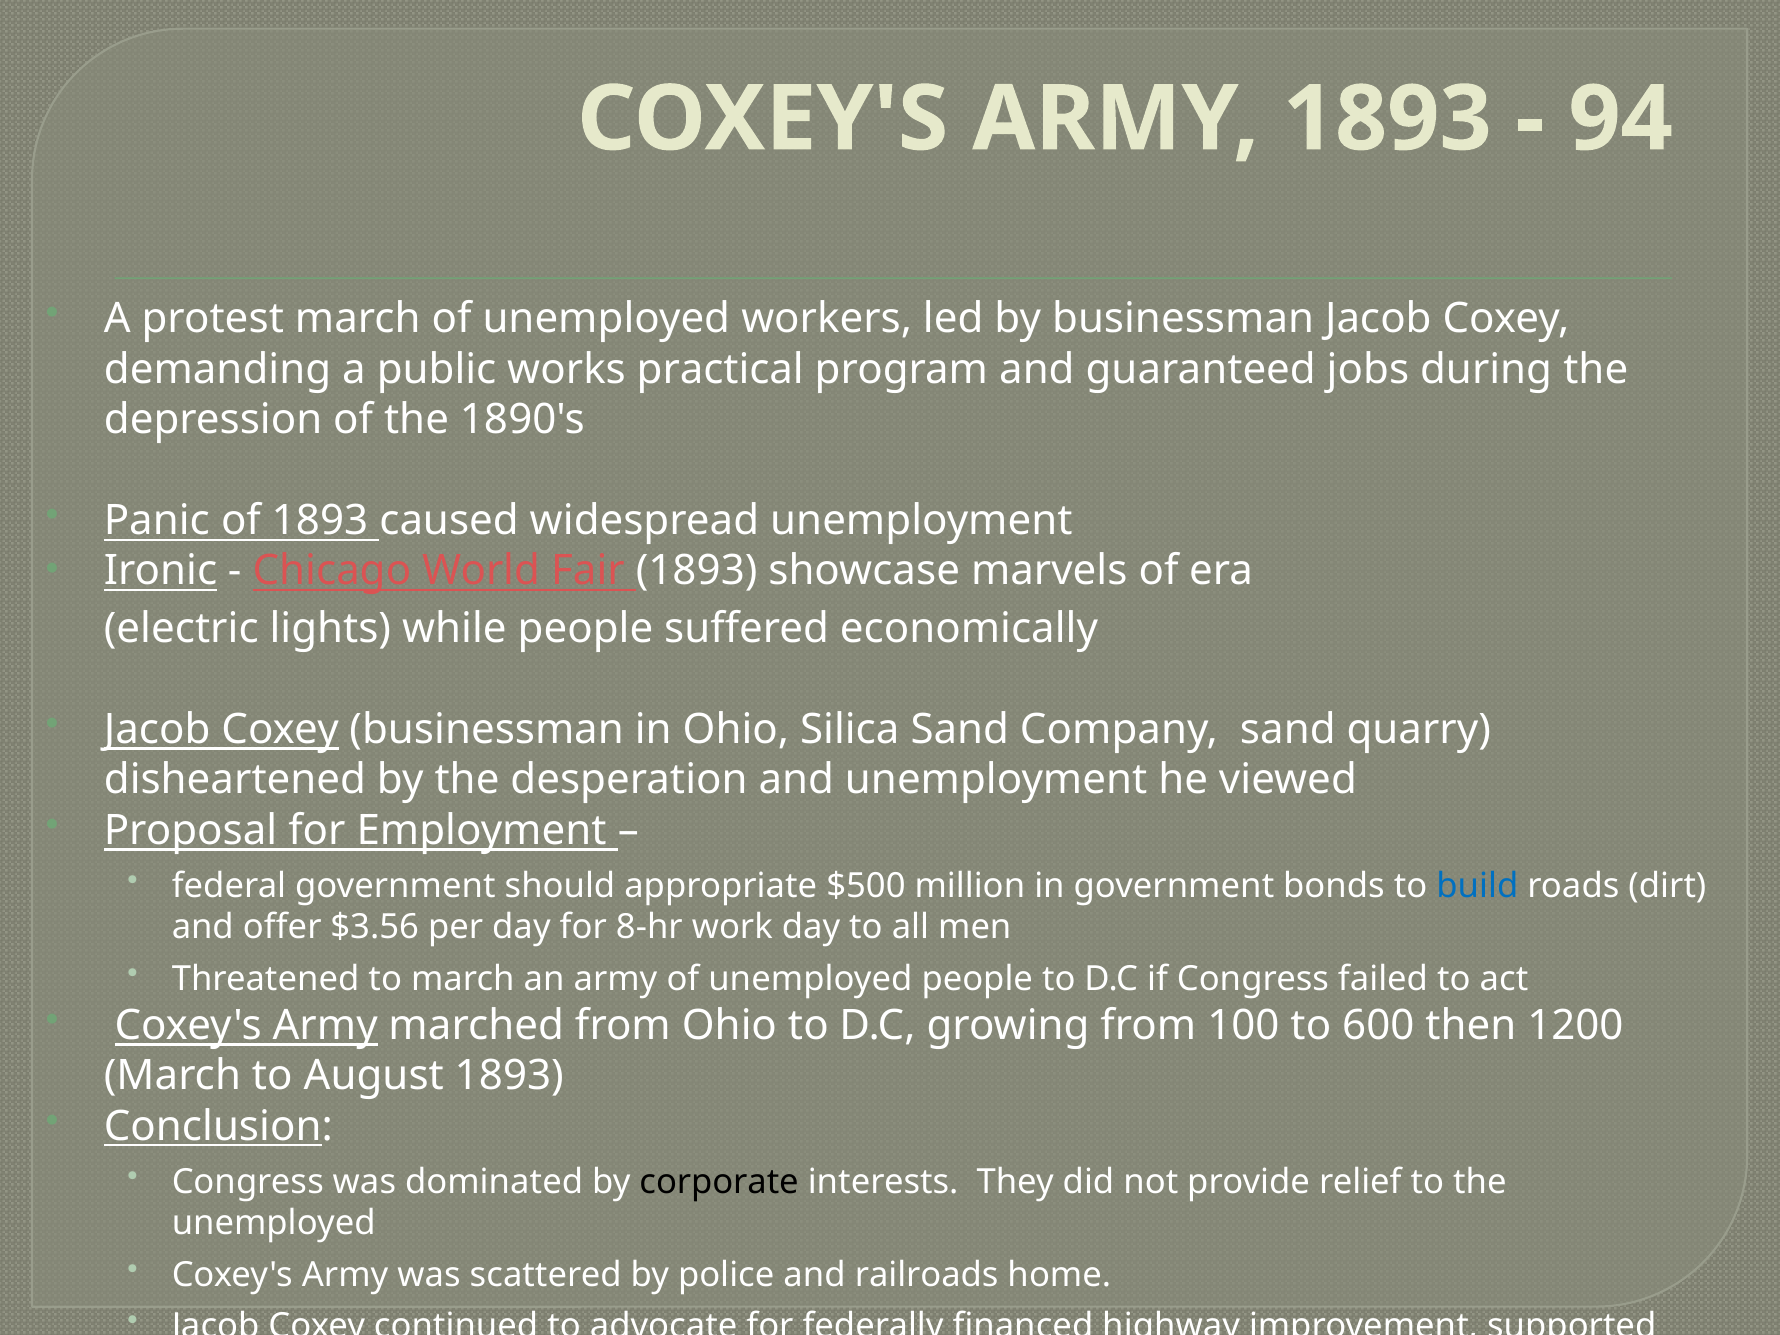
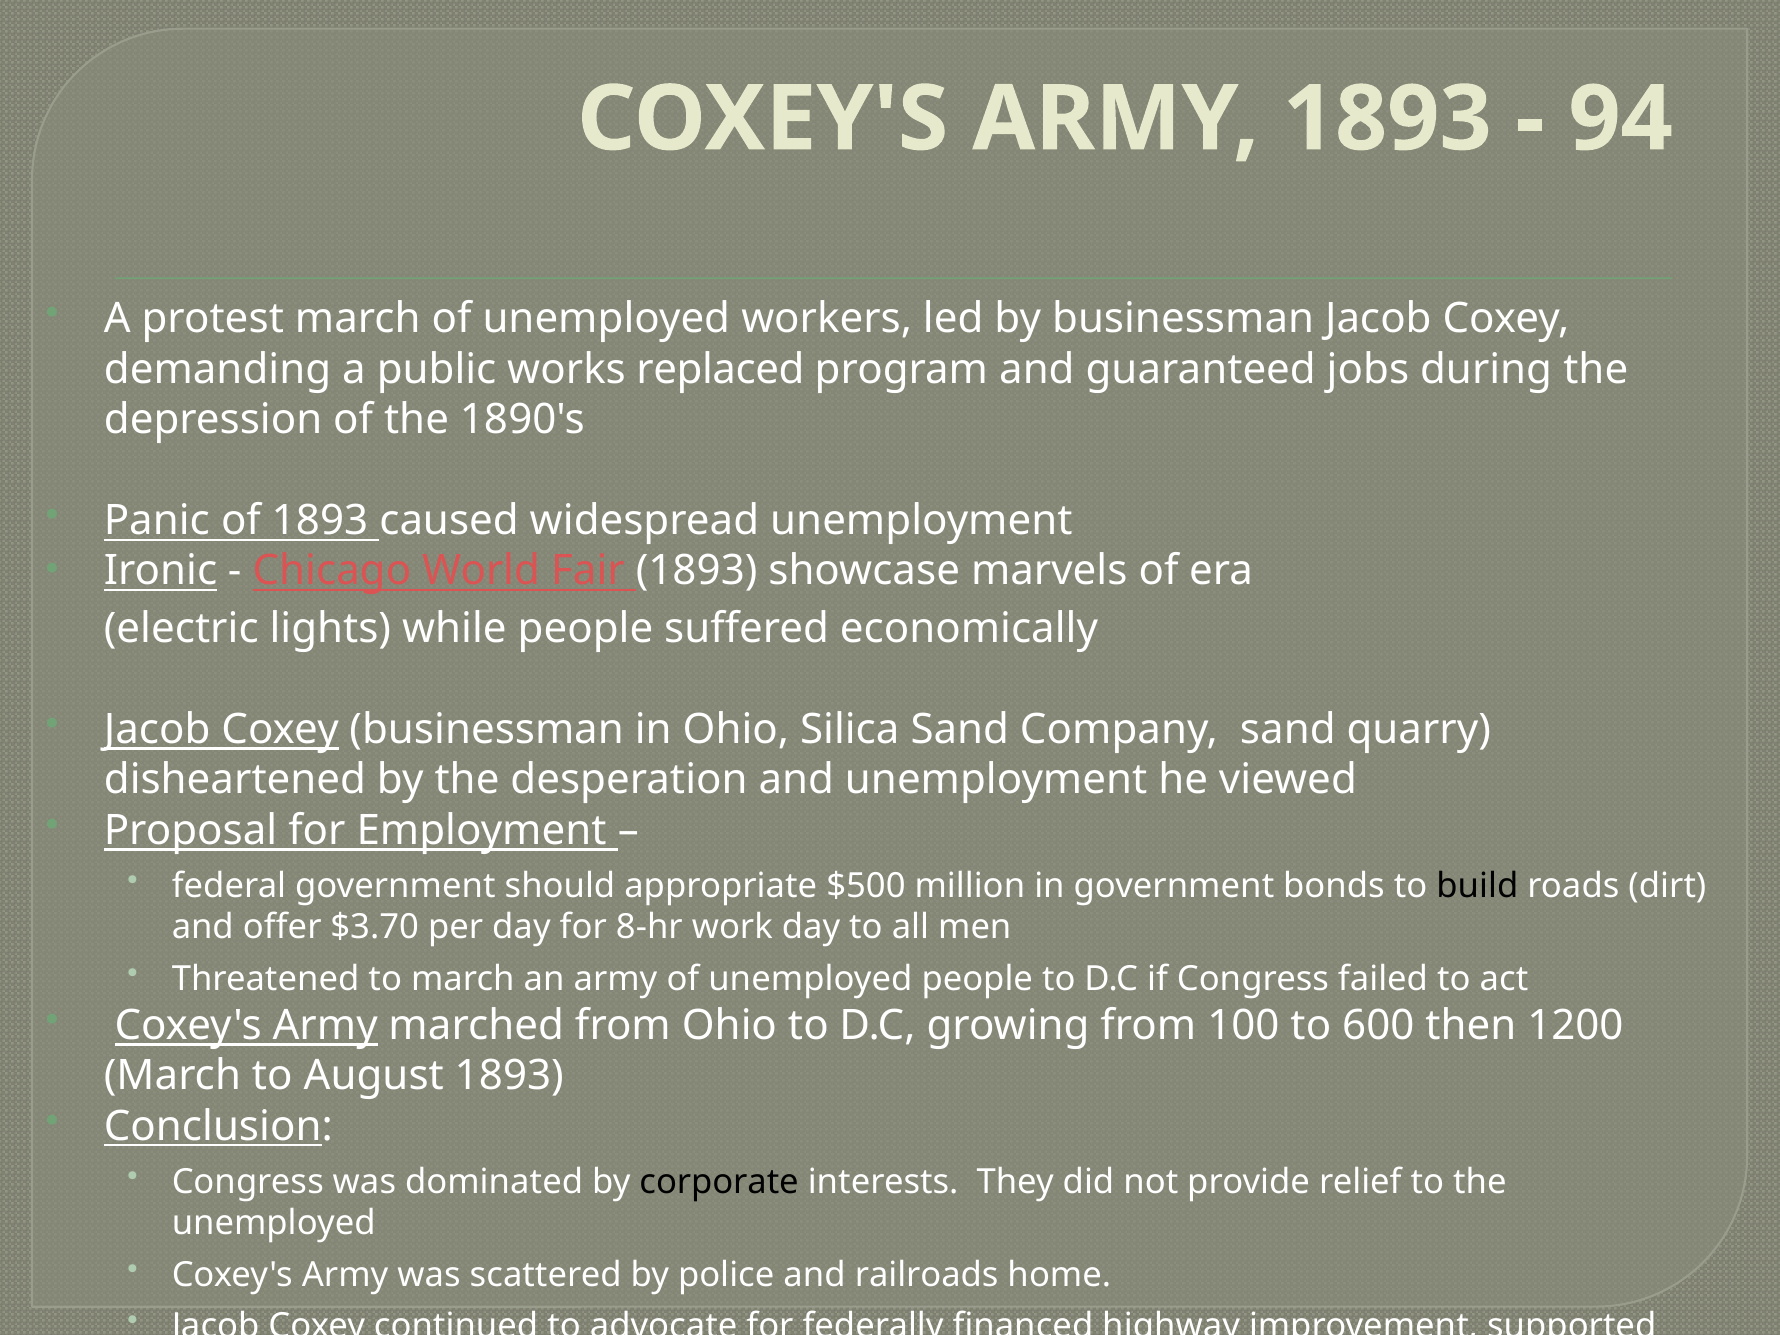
practical: practical -> replaced
build colour: blue -> black
$3.56: $3.56 -> $3.70
